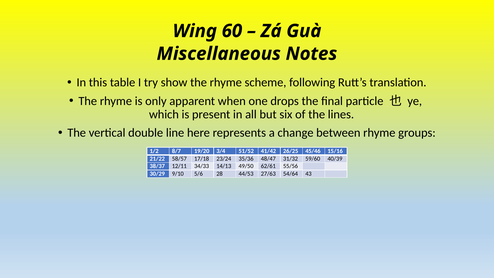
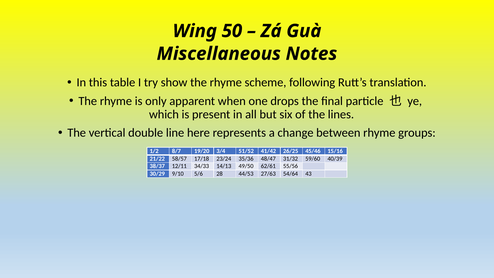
60: 60 -> 50
